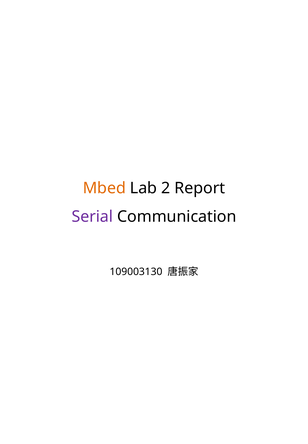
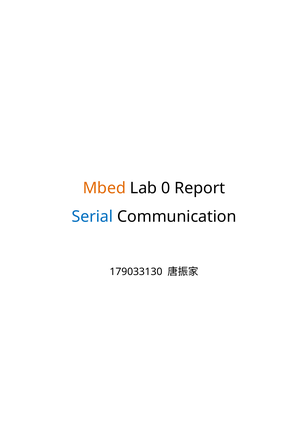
2: 2 -> 0
Serial colour: purple -> blue
109003130: 109003130 -> 179033130
